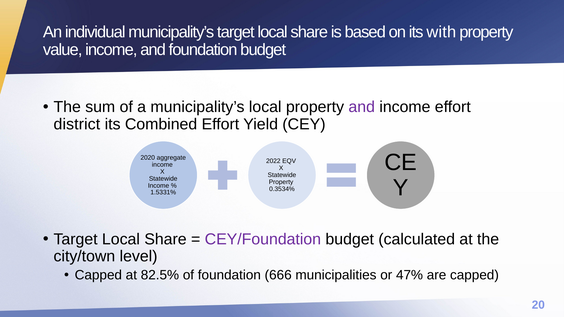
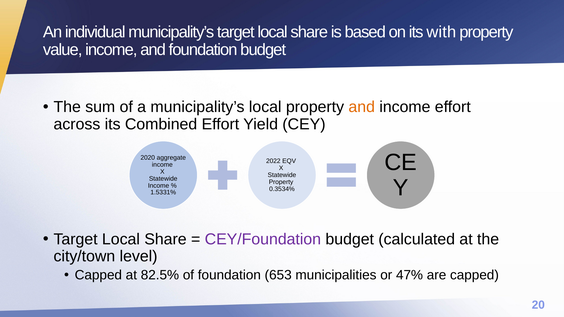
and at (362, 107) colour: purple -> orange
district: district -> across
666: 666 -> 653
